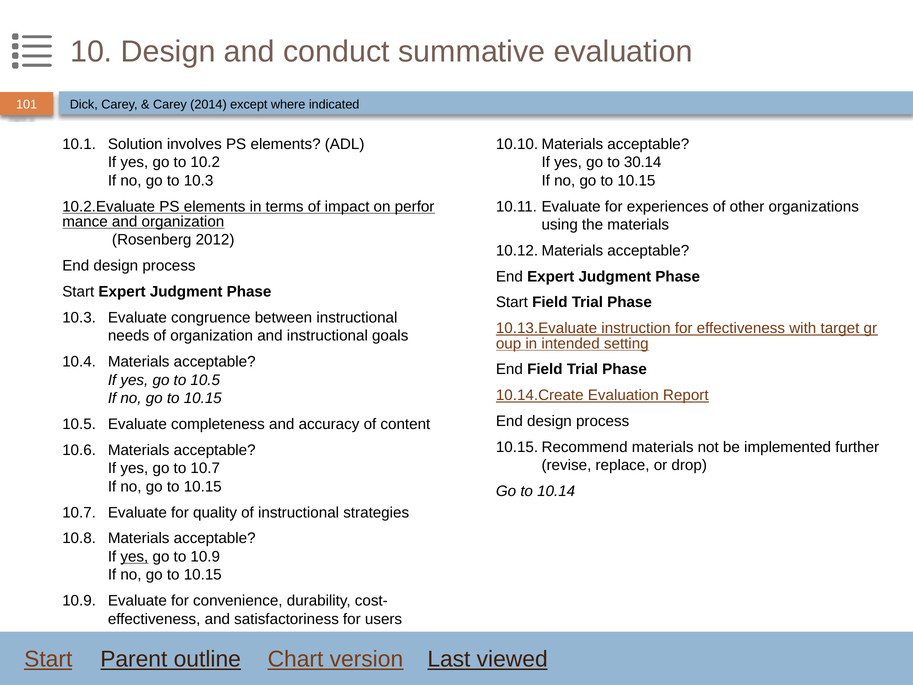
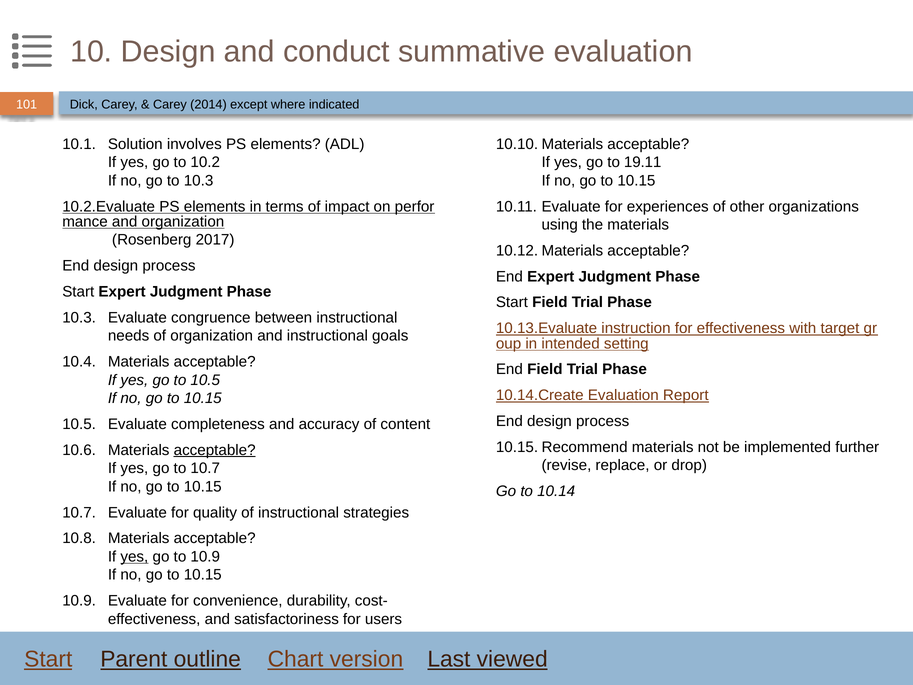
30.14: 30.14 -> 19.11
2012: 2012 -> 2017
acceptable at (215, 450) underline: none -> present
